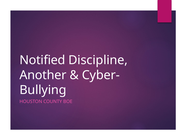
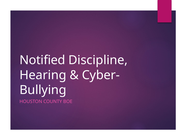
Another: Another -> Hearing
